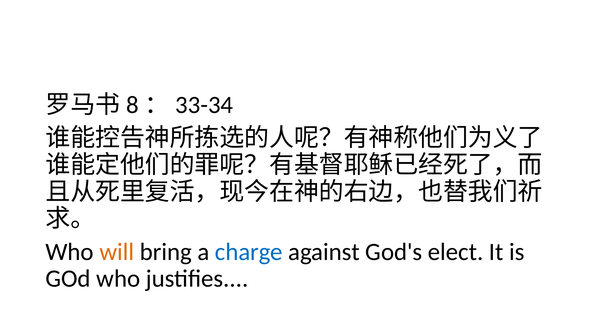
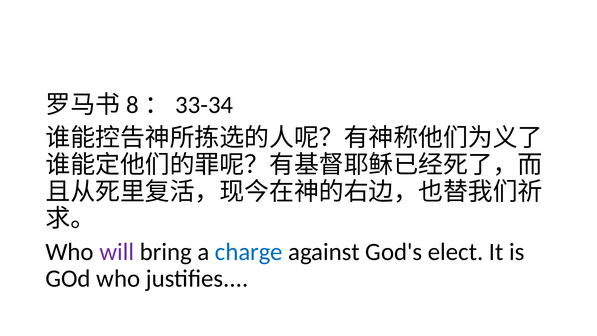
will colour: orange -> purple
